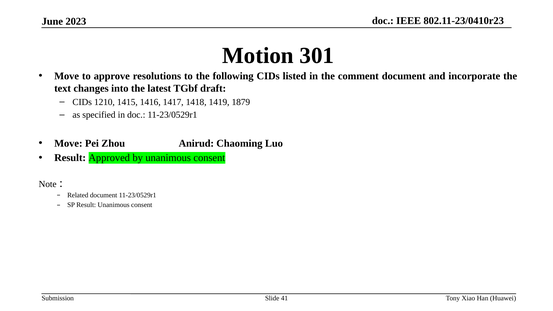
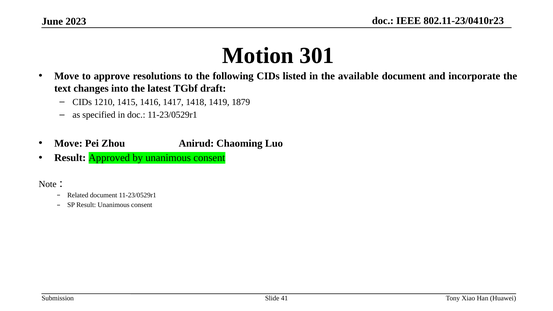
comment: comment -> available
